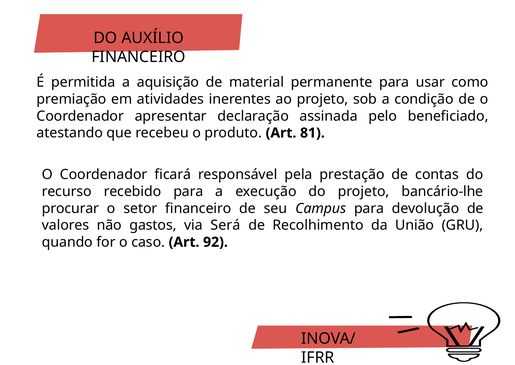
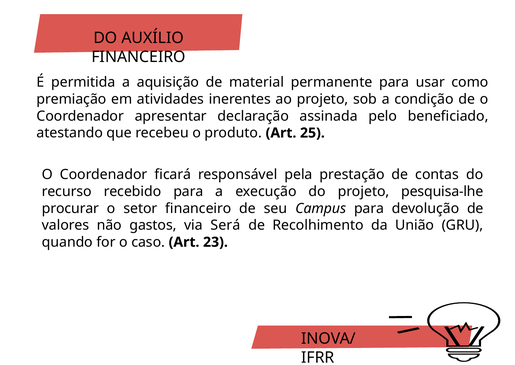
81: 81 -> 25
bancário-lhe: bancário-lhe -> pesquisa-lhe
92: 92 -> 23
